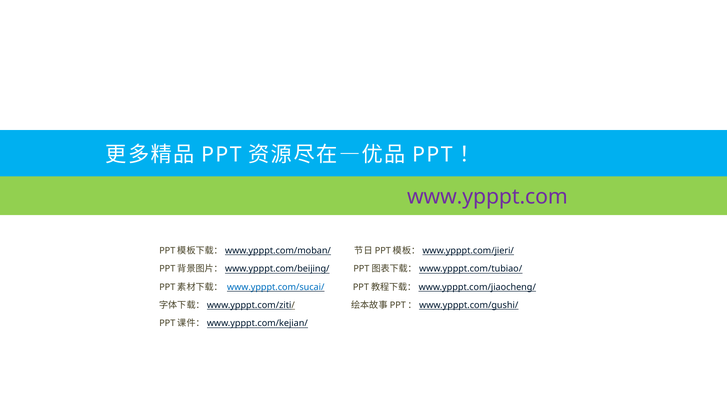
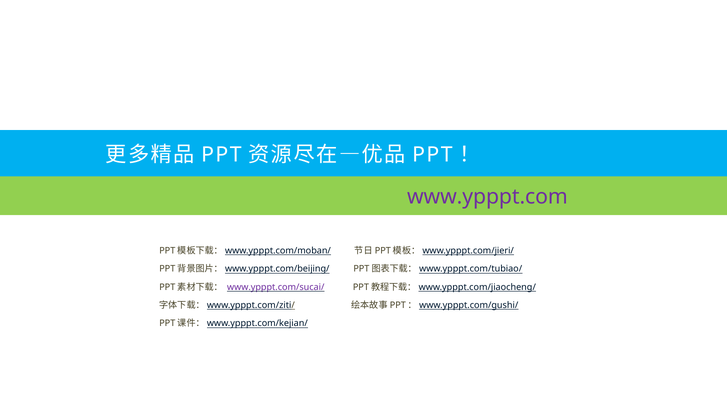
www.ypppt.com/sucai/ colour: blue -> purple
